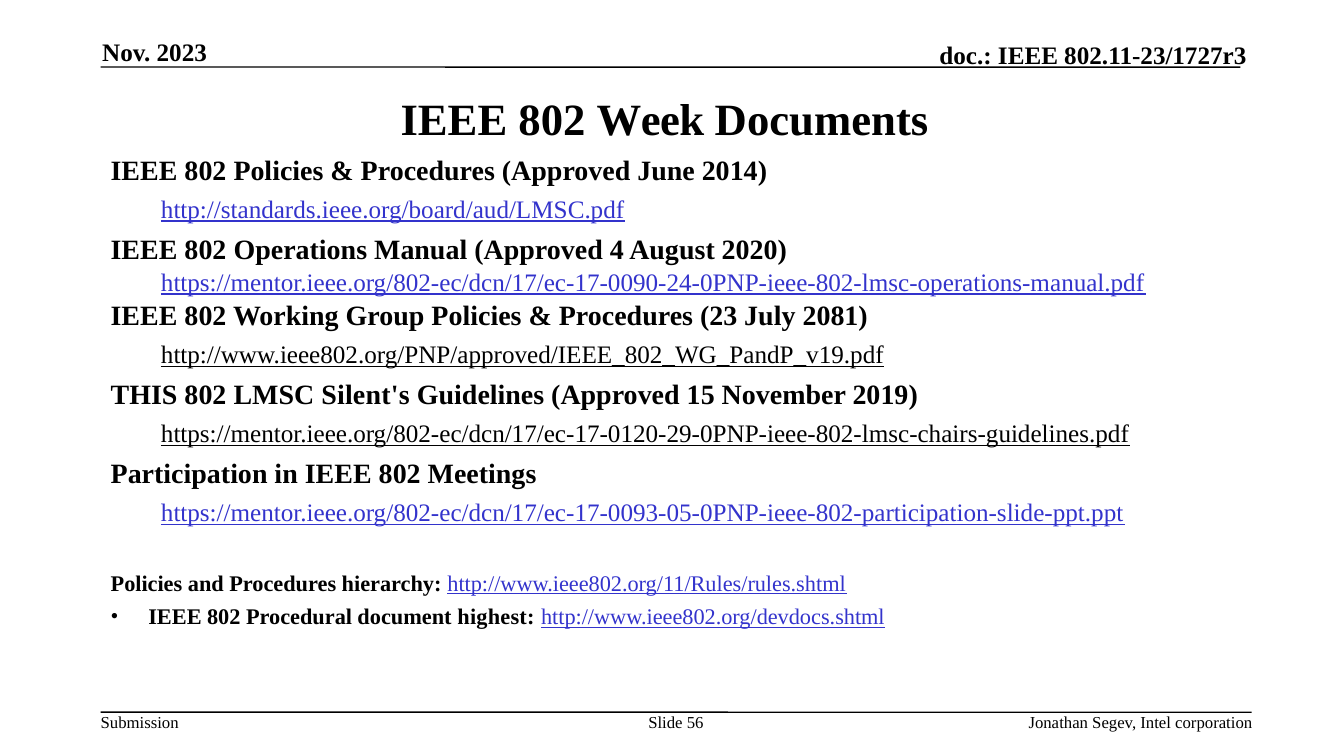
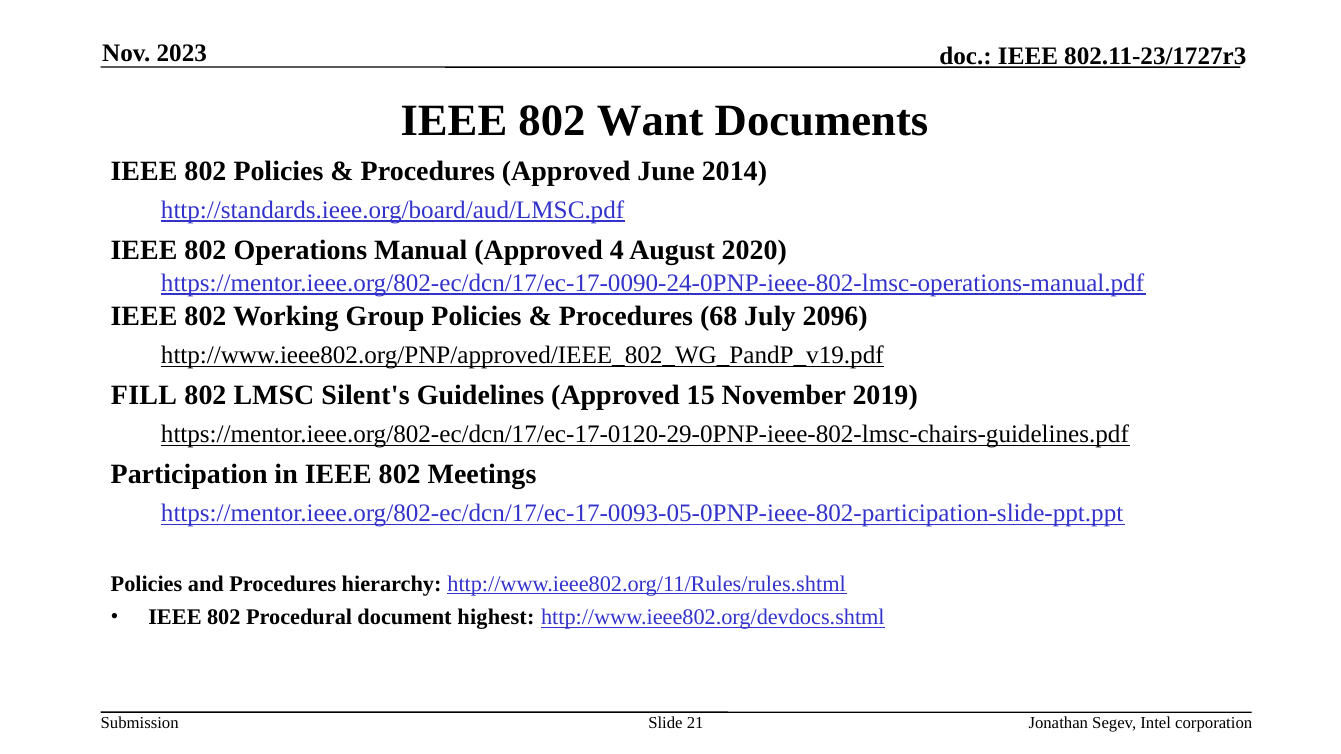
Week: Week -> Want
23: 23 -> 68
2081: 2081 -> 2096
THIS: THIS -> FILL
56: 56 -> 21
